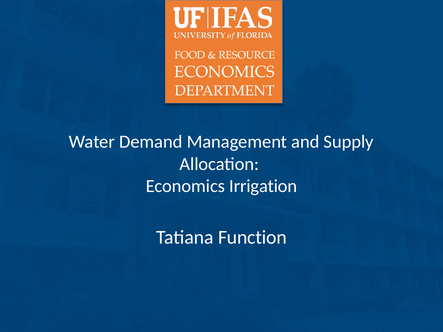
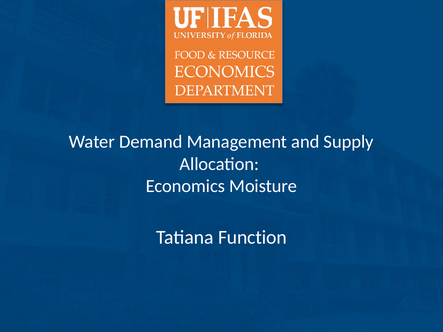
Irrigation: Irrigation -> Moisture
